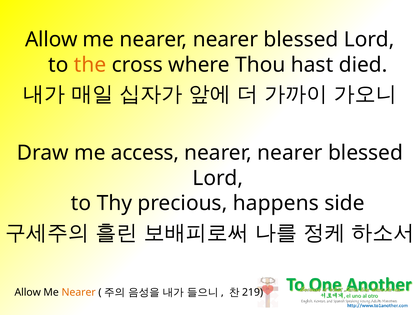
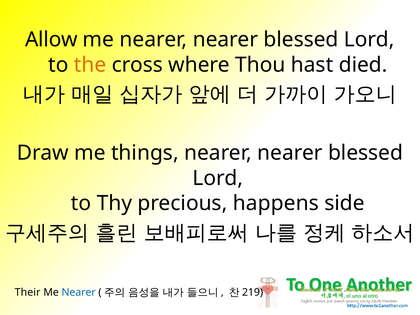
access: access -> things
Allow at (28, 292): Allow -> Their
Nearer at (79, 292) colour: orange -> blue
